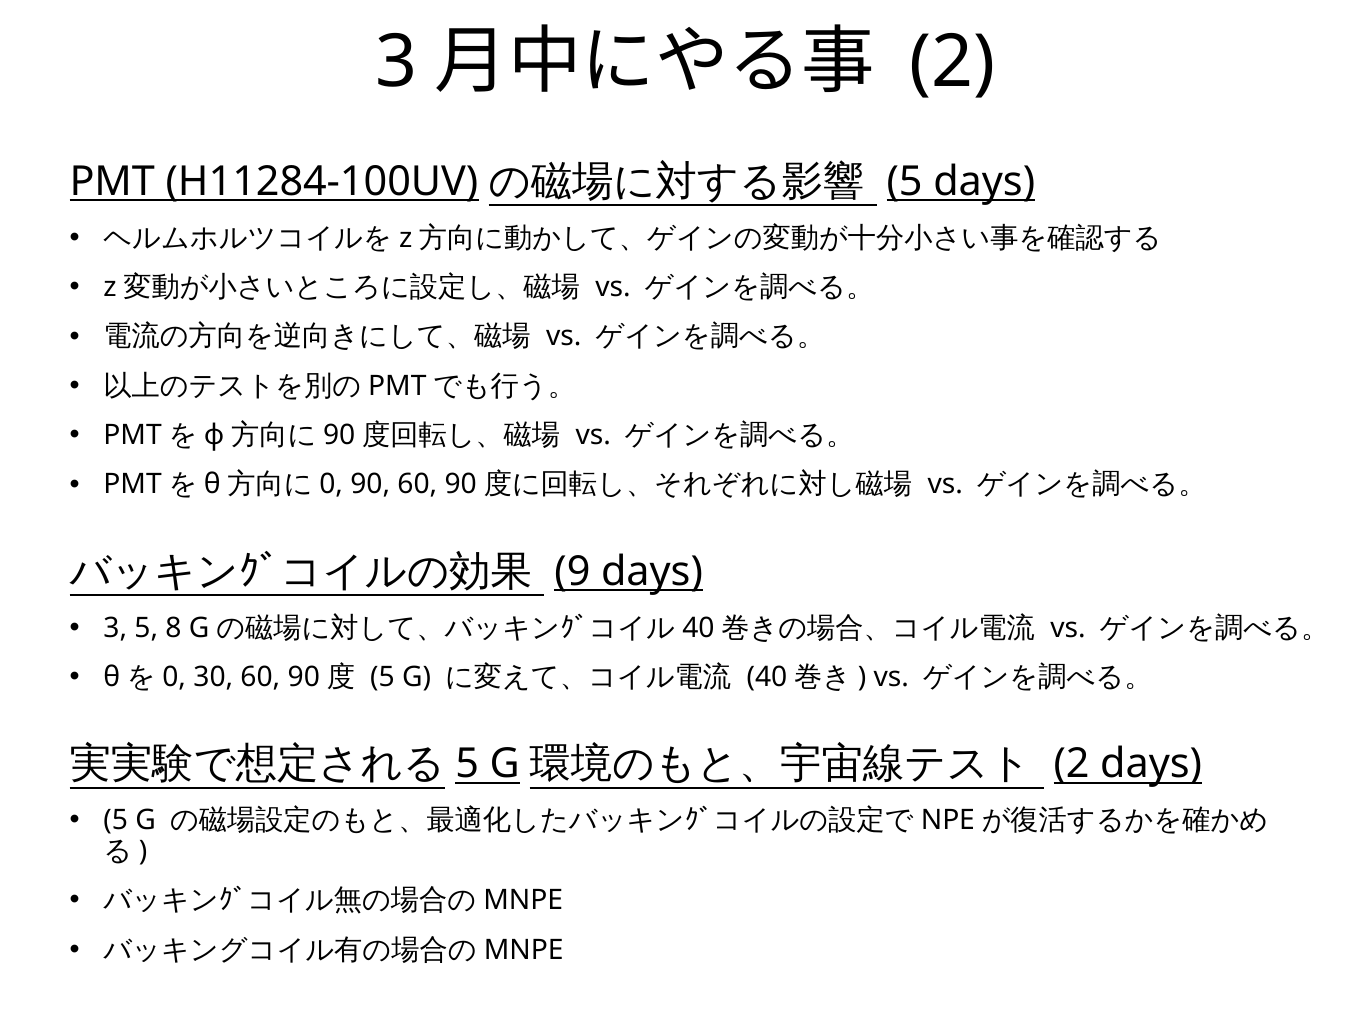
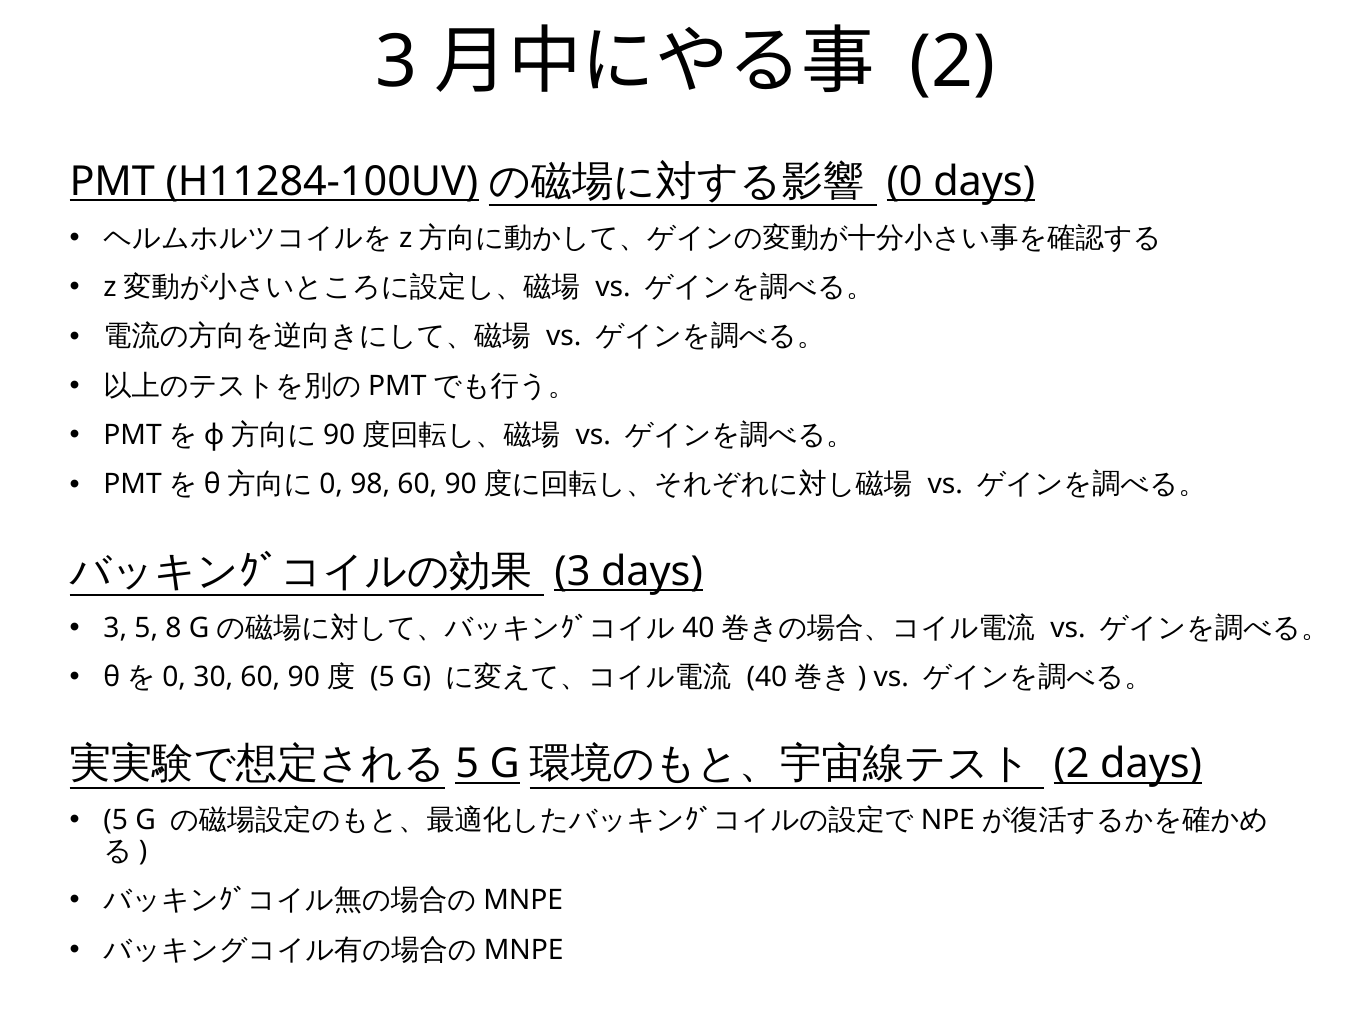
5 at (905, 181): 5 -> 0
90: 90 -> 98
9 at (572, 572): 9 -> 3
